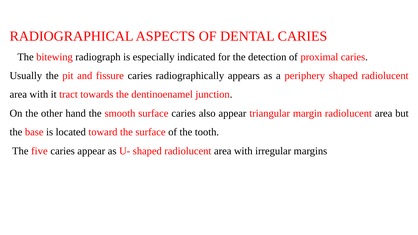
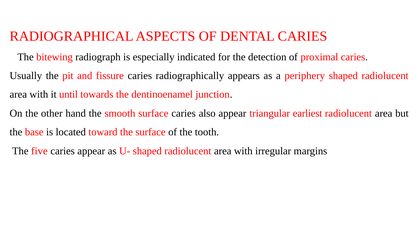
tract: tract -> until
margin: margin -> earliest
